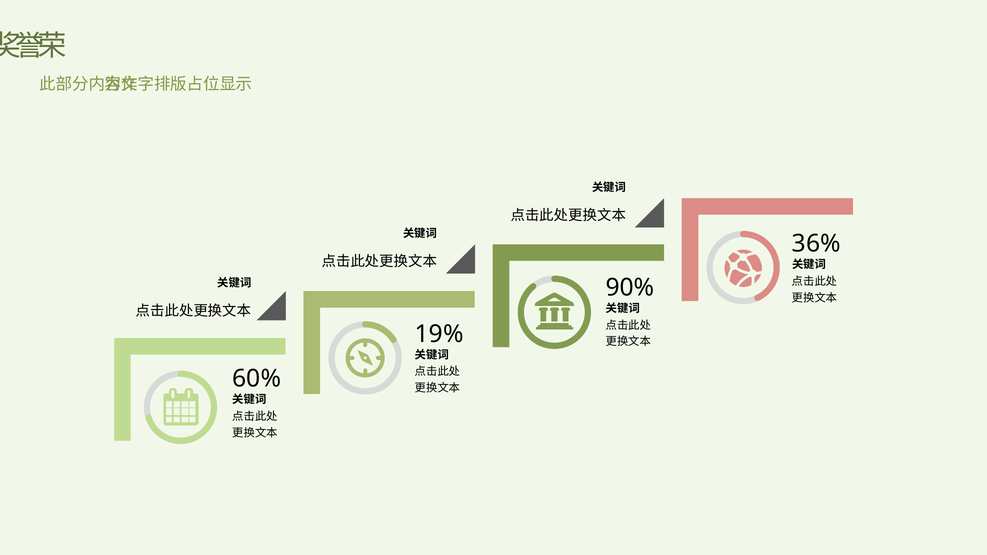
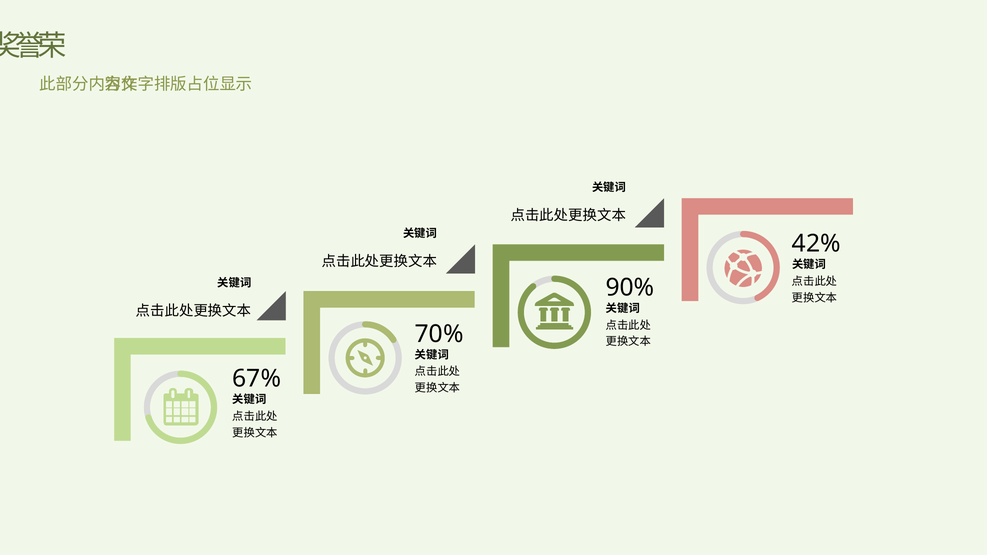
36%: 36% -> 42%
19%: 19% -> 70%
60%: 60% -> 67%
